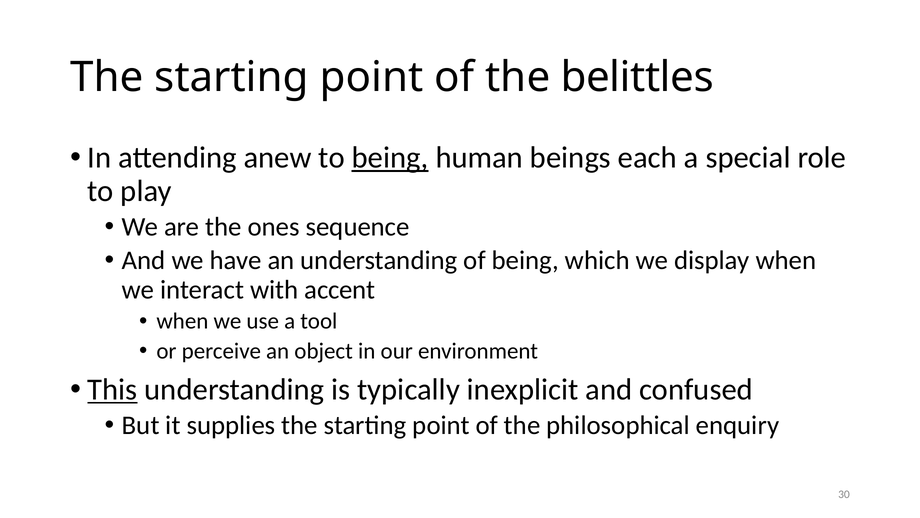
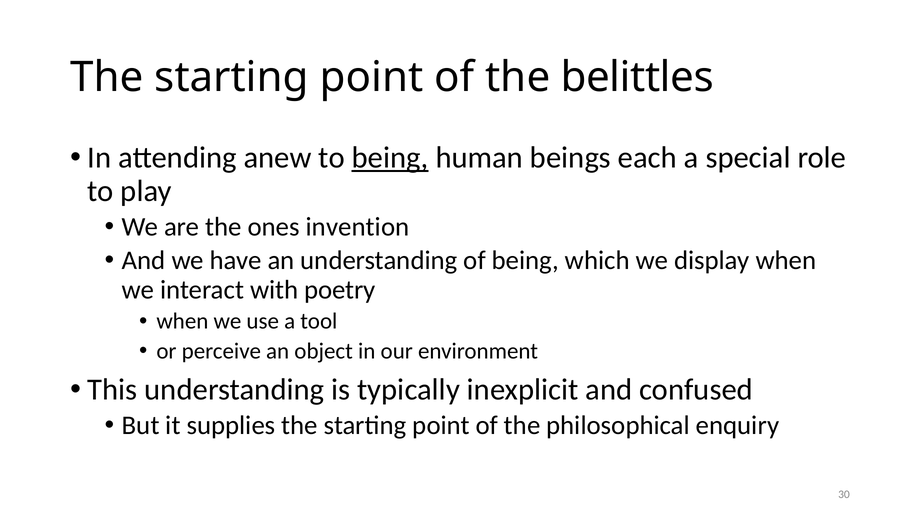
sequence: sequence -> invention
accent: accent -> poetry
This underline: present -> none
